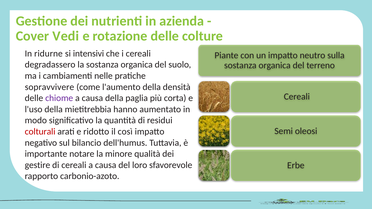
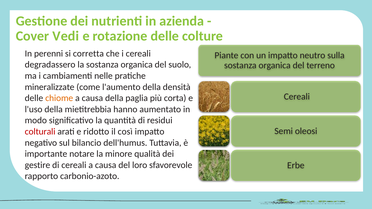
ridurne: ridurne -> perenni
intensivi: intensivi -> corretta
sopravvivere: sopravvivere -> mineralizzate
chiome colour: purple -> orange
